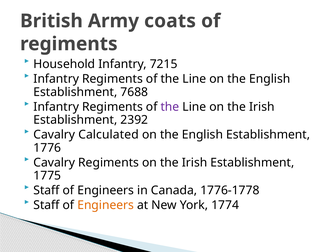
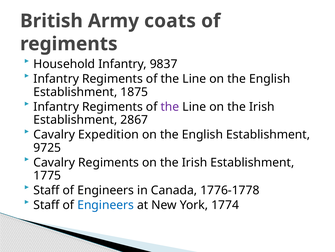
7215: 7215 -> 9837
7688: 7688 -> 1875
2392: 2392 -> 2867
Calculated: Calculated -> Expedition
1776: 1776 -> 9725
Engineers at (106, 205) colour: orange -> blue
